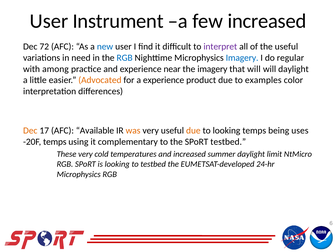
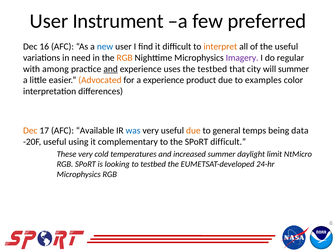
few increased: increased -> preferred
72: 72 -> 16
interpret colour: purple -> orange
RGB at (125, 58) colour: blue -> orange
Imagery at (242, 58) colour: blue -> purple
and at (111, 69) underline: none -> present
near: near -> uses
the imagery: imagery -> testbed
that will: will -> city
will daylight: daylight -> summer
was colour: orange -> blue
to looking: looking -> general
uses: uses -> data
-20F temps: temps -> useful
SPoRT testbed: testbed -> difficult
